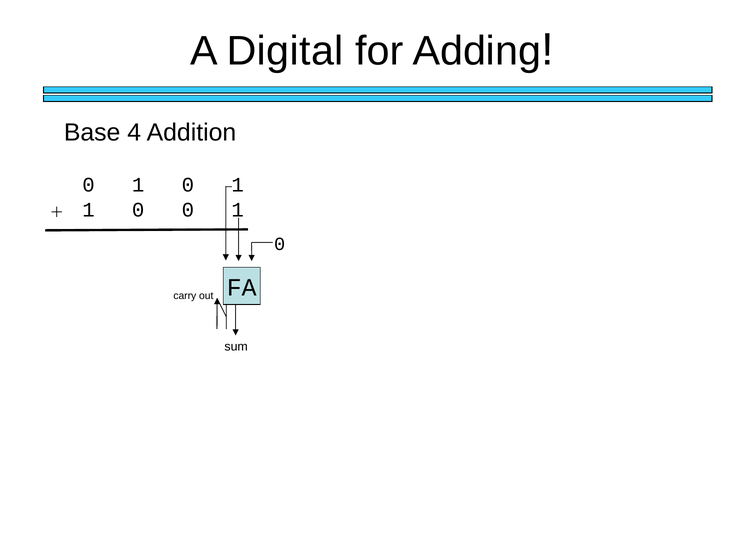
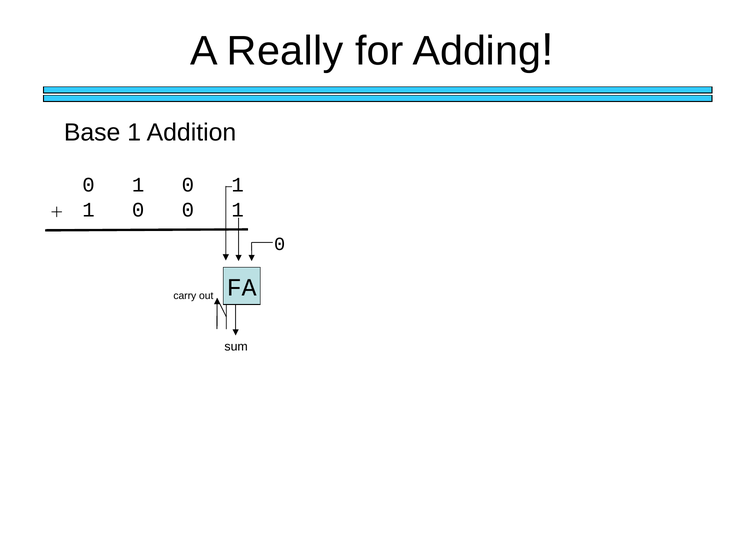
Digital: Digital -> Really
Base 4: 4 -> 1
